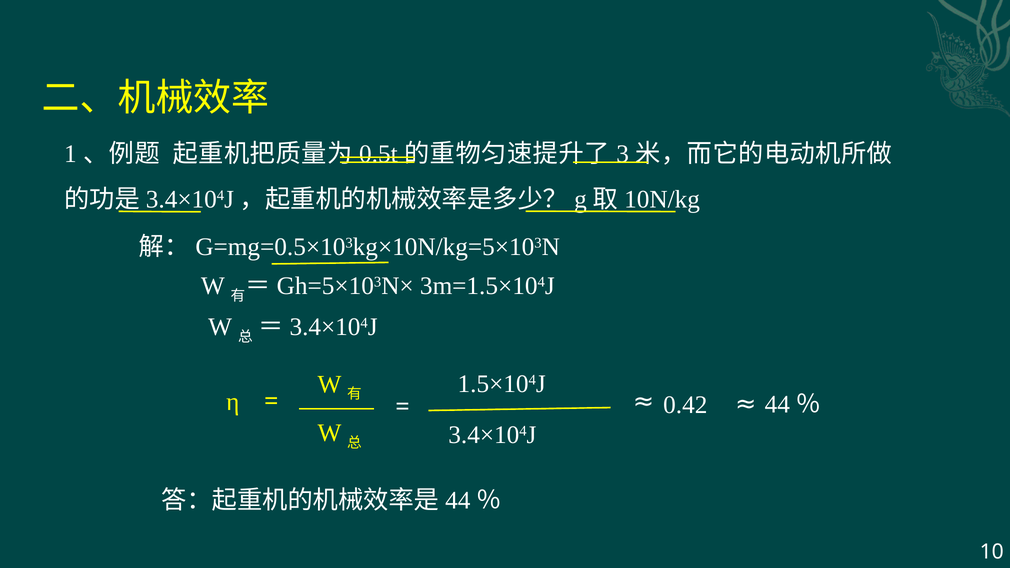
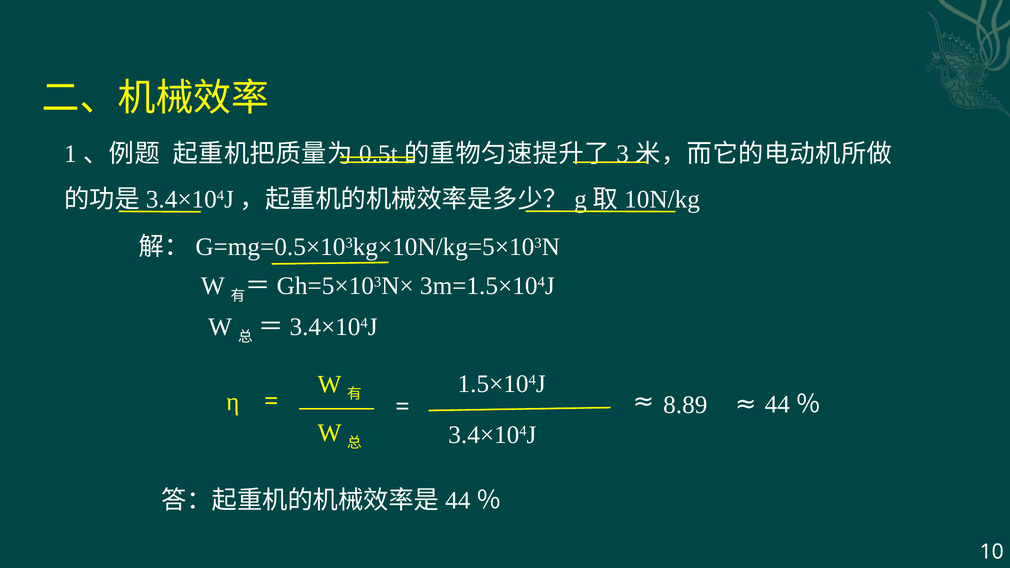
0.42: 0.42 -> 8.89
